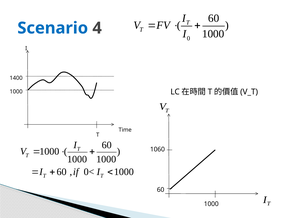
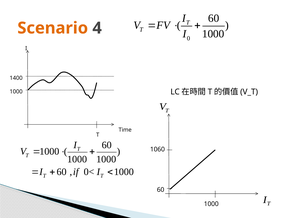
Scenario colour: blue -> orange
